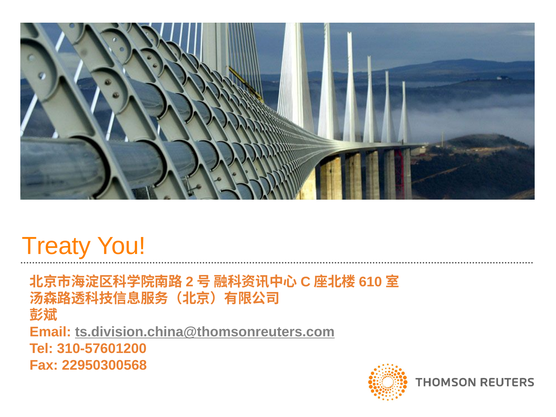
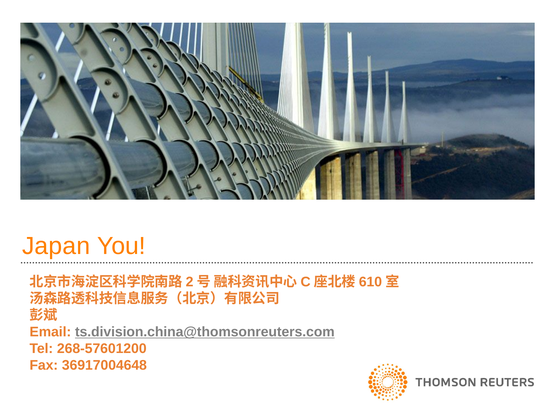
Treaty: Treaty -> Japan
310-57601200: 310-57601200 -> 268-57601200
22950300568: 22950300568 -> 36917004648
